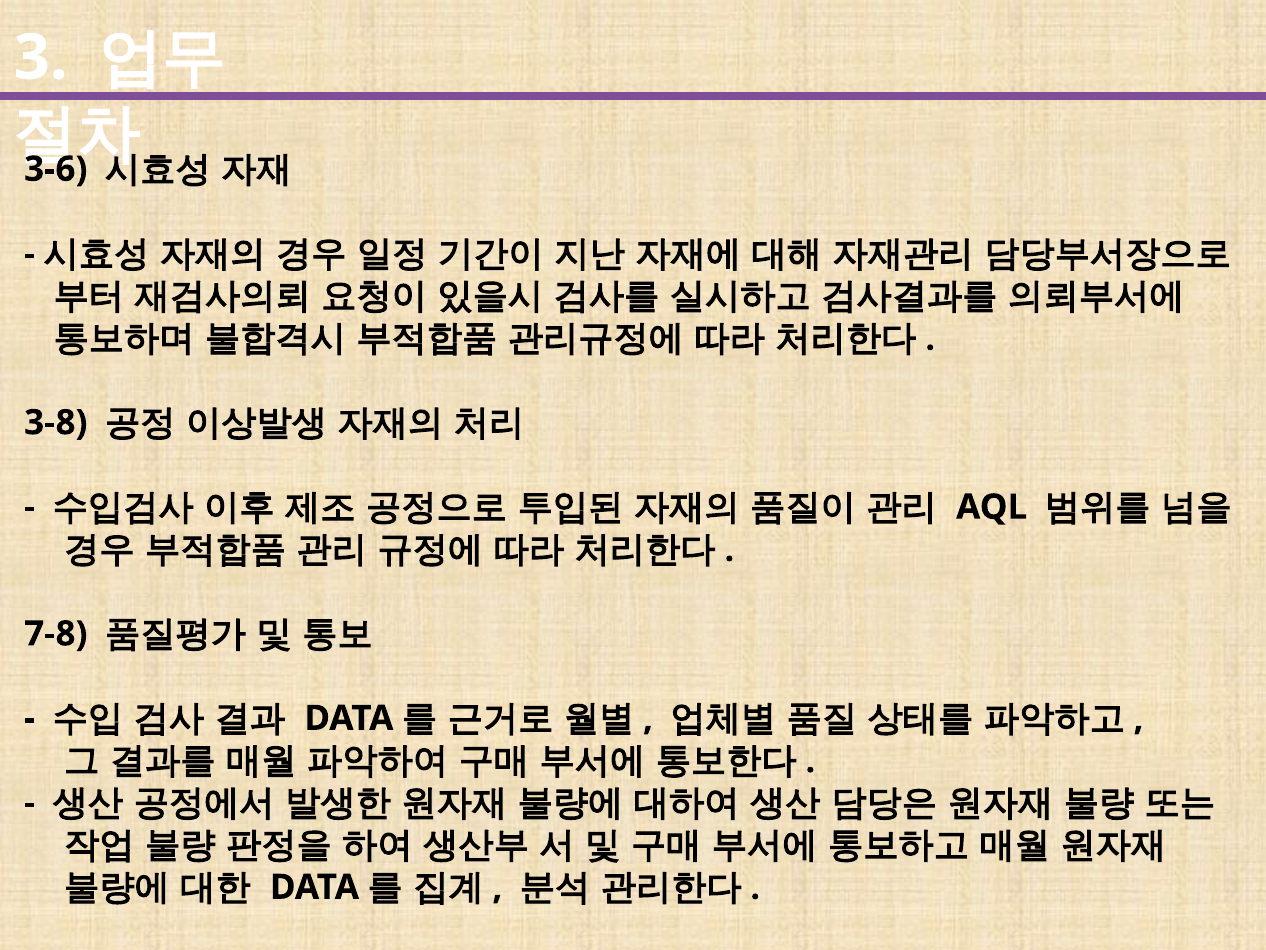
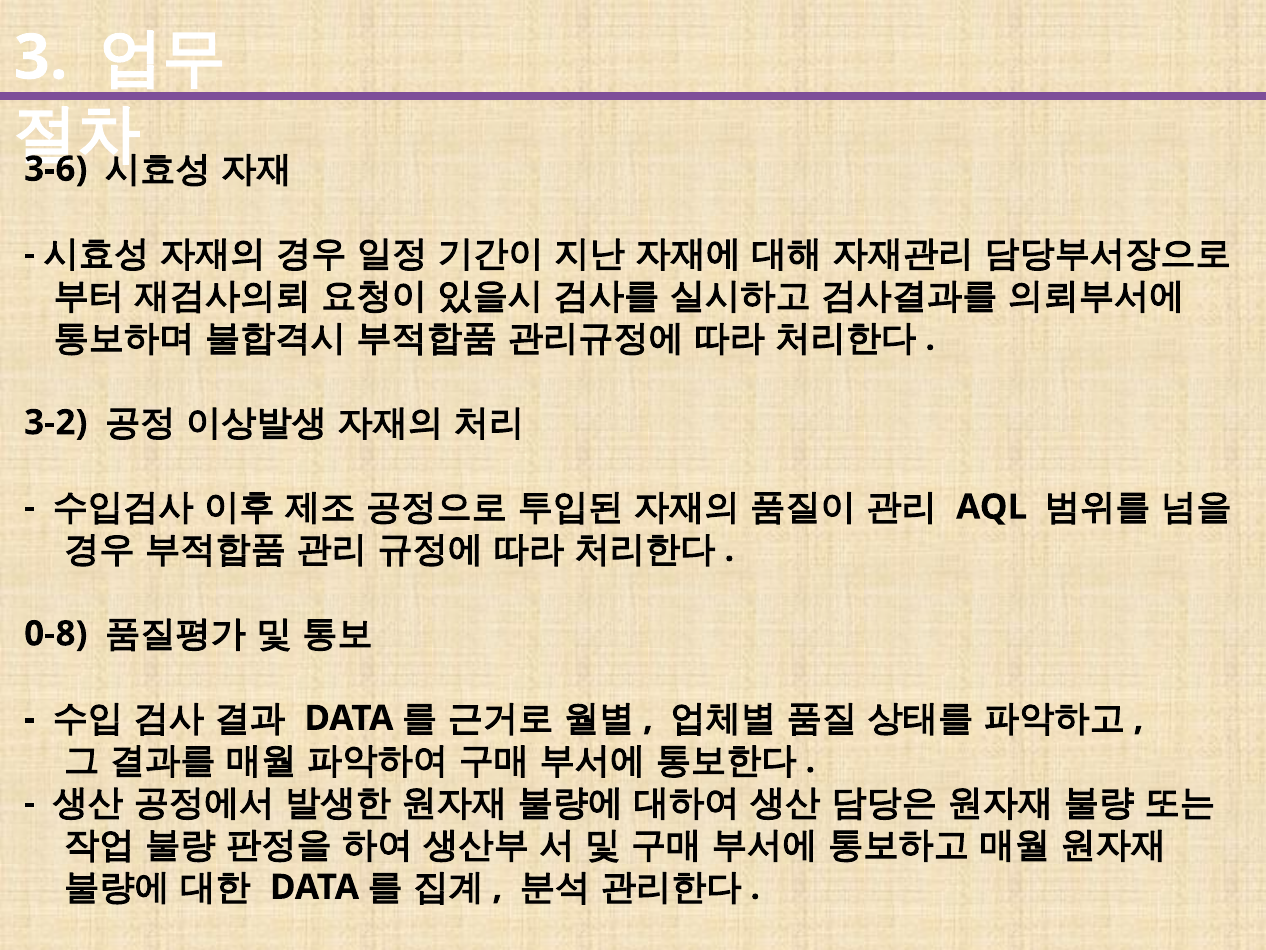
3-8: 3-8 -> 3-2
7-8: 7-8 -> 0-8
